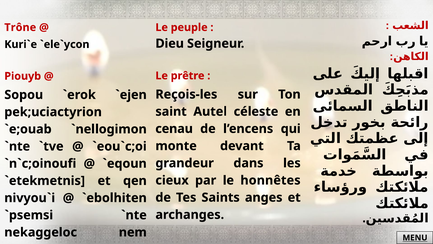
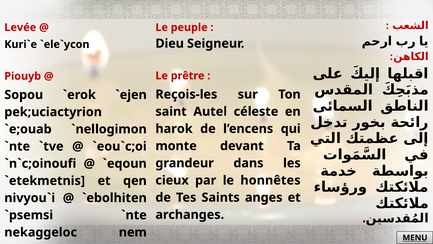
Trône: Trône -> Levée
cenau: cenau -> harok
